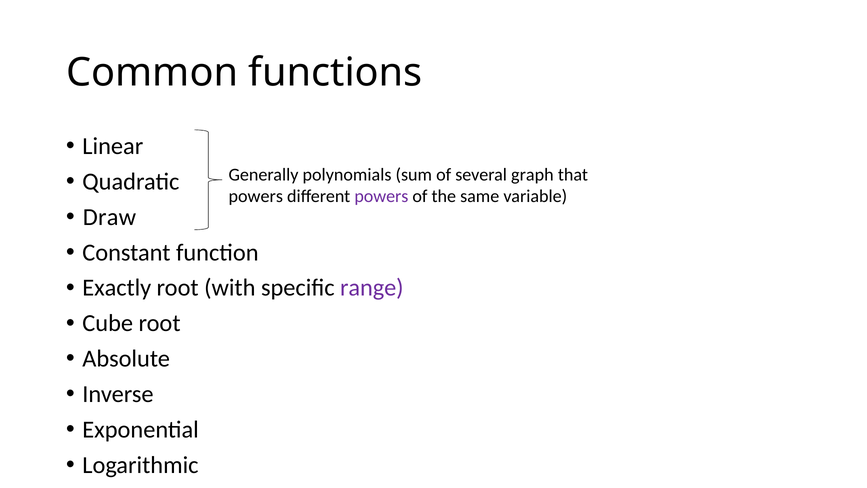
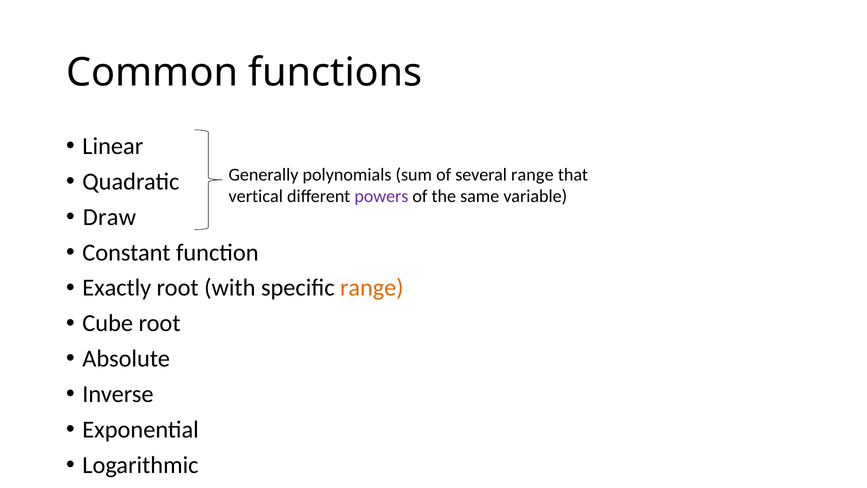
several graph: graph -> range
powers at (256, 196): powers -> vertical
range at (372, 288) colour: purple -> orange
